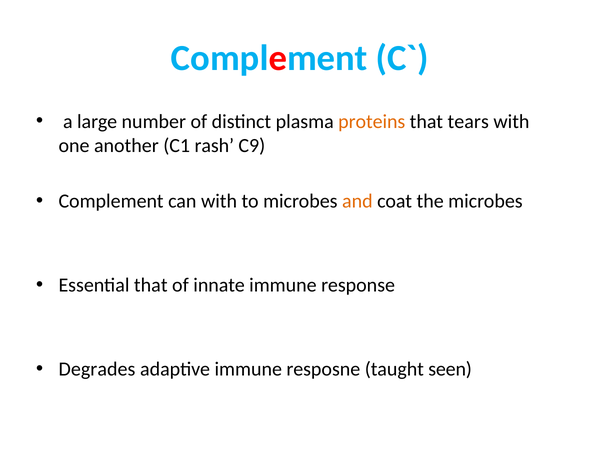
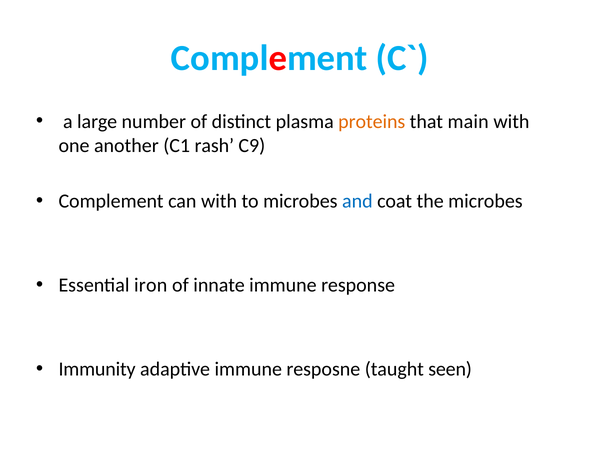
tears: tears -> main
and colour: orange -> blue
Essential that: that -> iron
Degrades: Degrades -> Immunity
